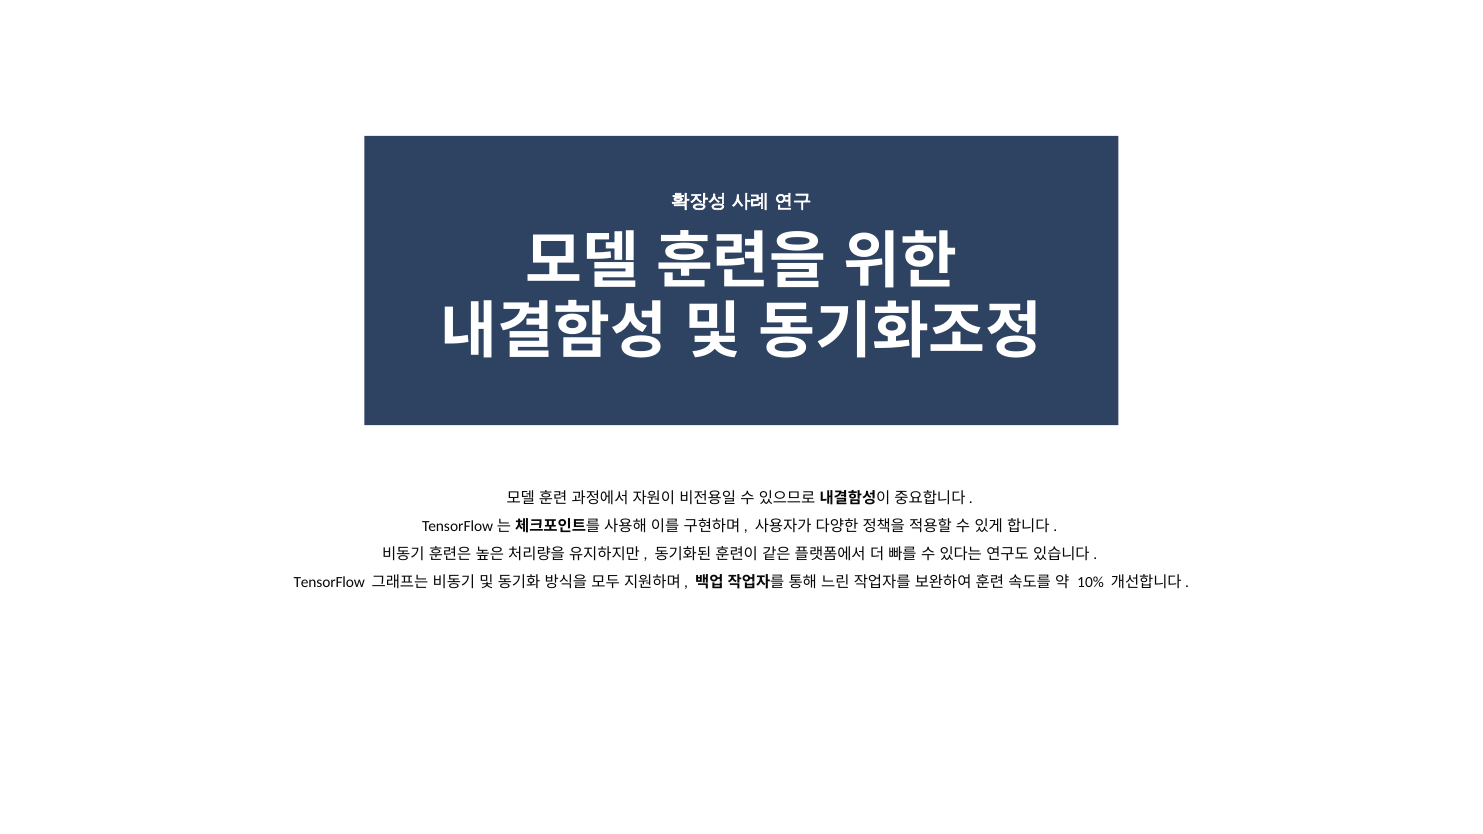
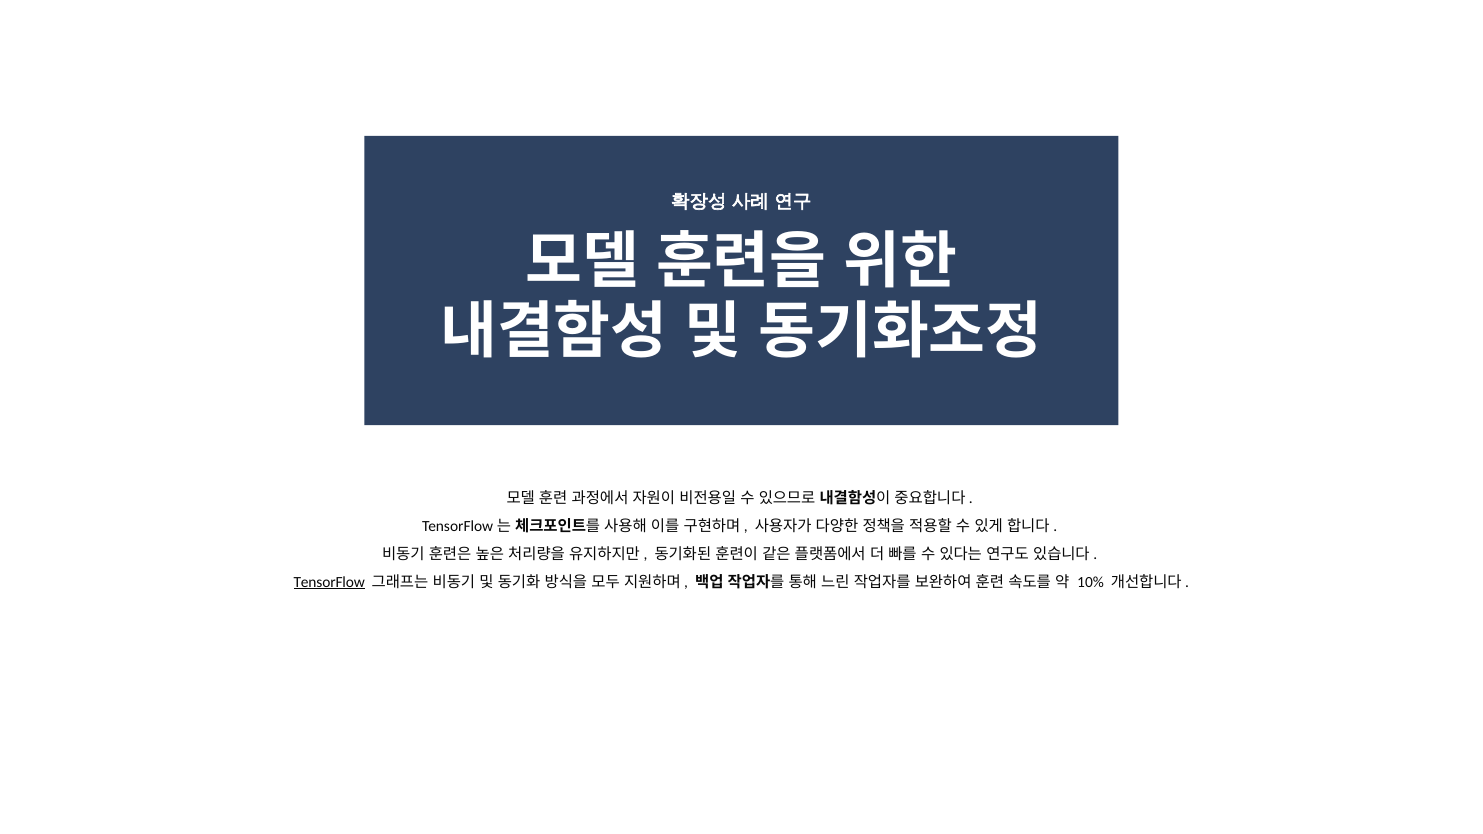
TensorFlow underline: none -> present
